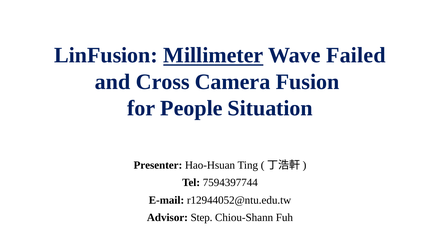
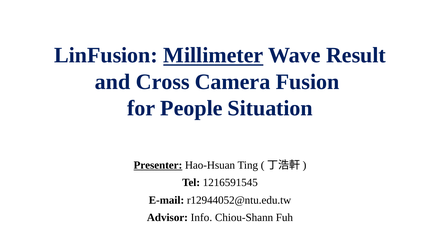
Failed: Failed -> Result
Presenter underline: none -> present
7594397744: 7594397744 -> 1216591545
Step: Step -> Info
